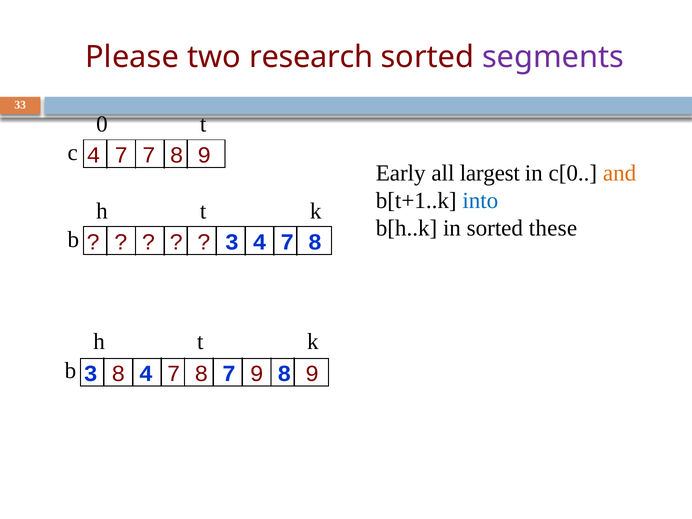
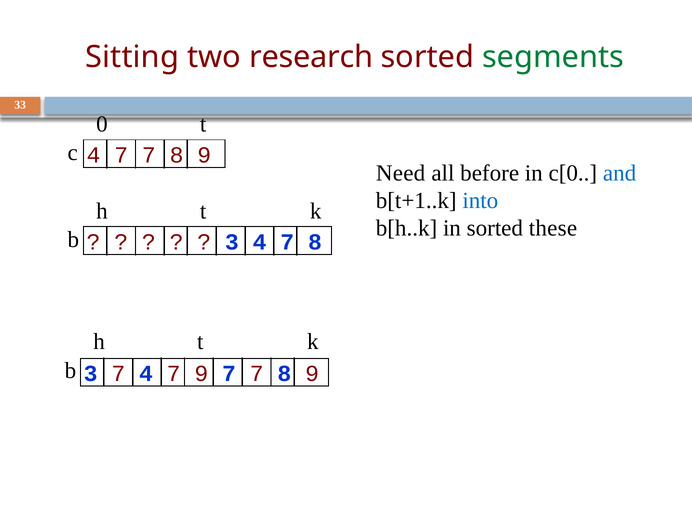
Please: Please -> Sitting
segments colour: purple -> green
Early: Early -> Need
largest: largest -> before
and colour: orange -> blue
3 8: 8 -> 7
8 at (201, 374): 8 -> 9
9 at (257, 374): 9 -> 7
